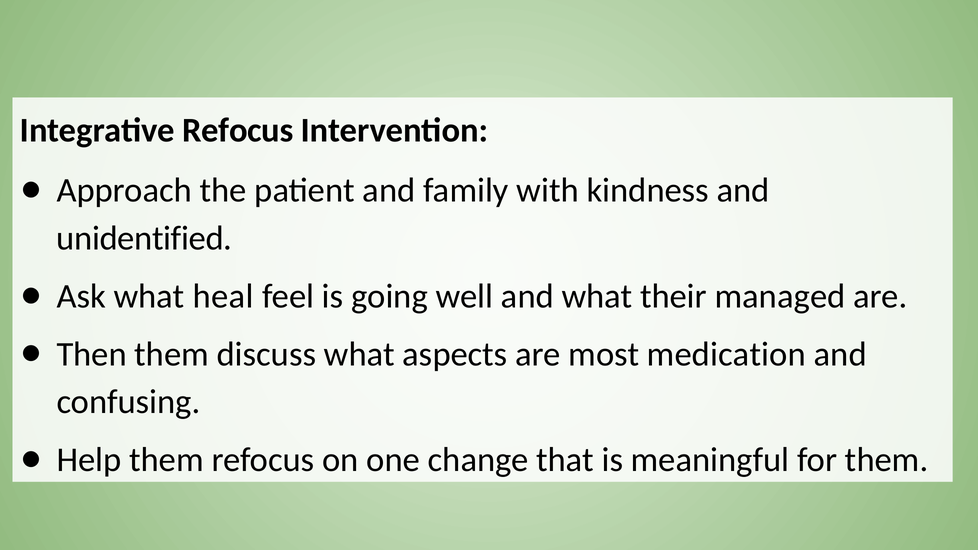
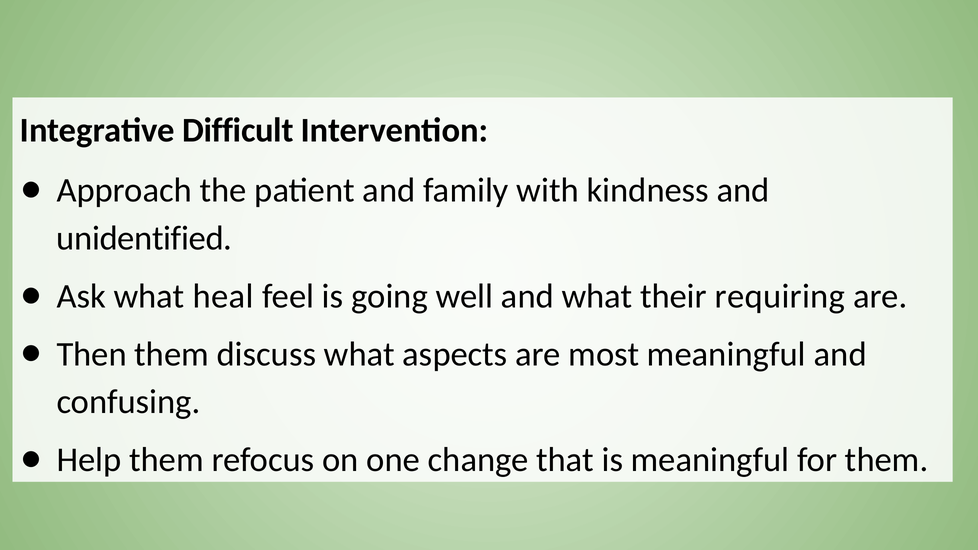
Integrative Refocus: Refocus -> Difficult
managed: managed -> requiring
most medication: medication -> meaningful
